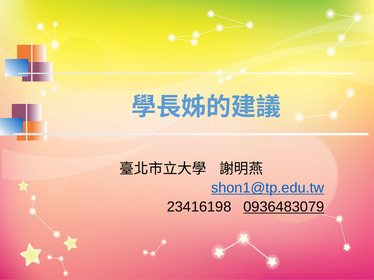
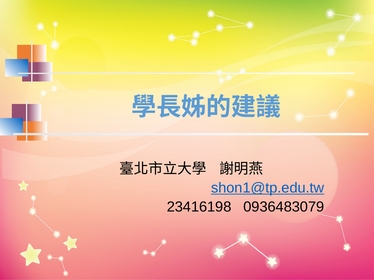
0936483079 underline: present -> none
